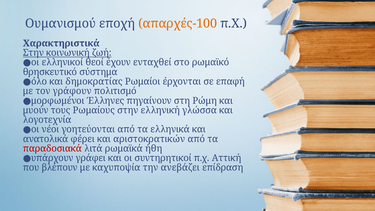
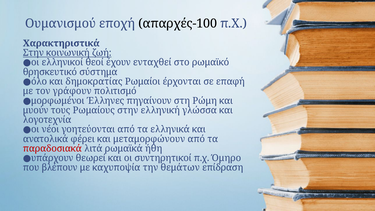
απαρχές-100 colour: orange -> black
αριστοκρατικών: αριστοκρατικών -> μεταμορφώνουν
γράφει: γράφει -> θεωρεί
Αττική: Αττική -> Όμηρο
ανεβάζει: ανεβάζει -> θεμάτων
